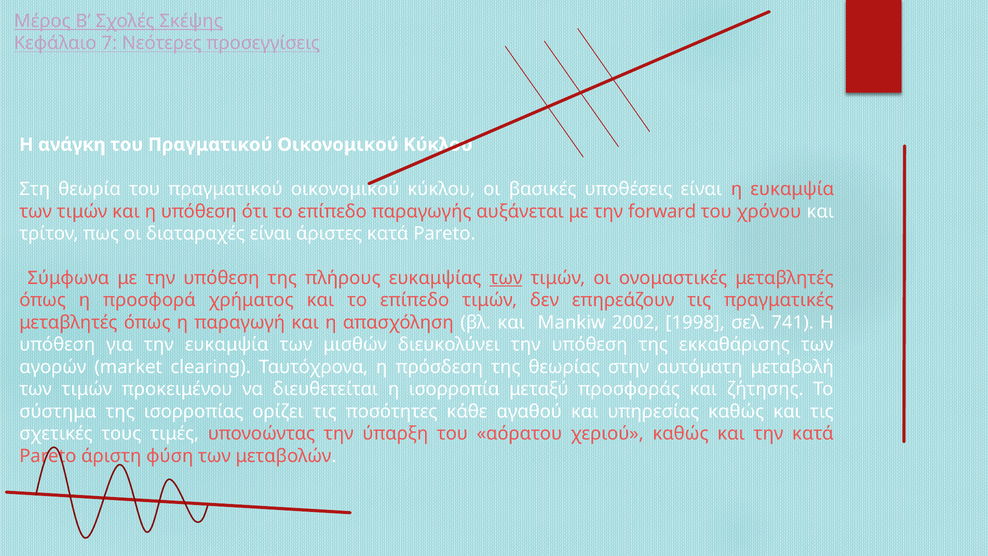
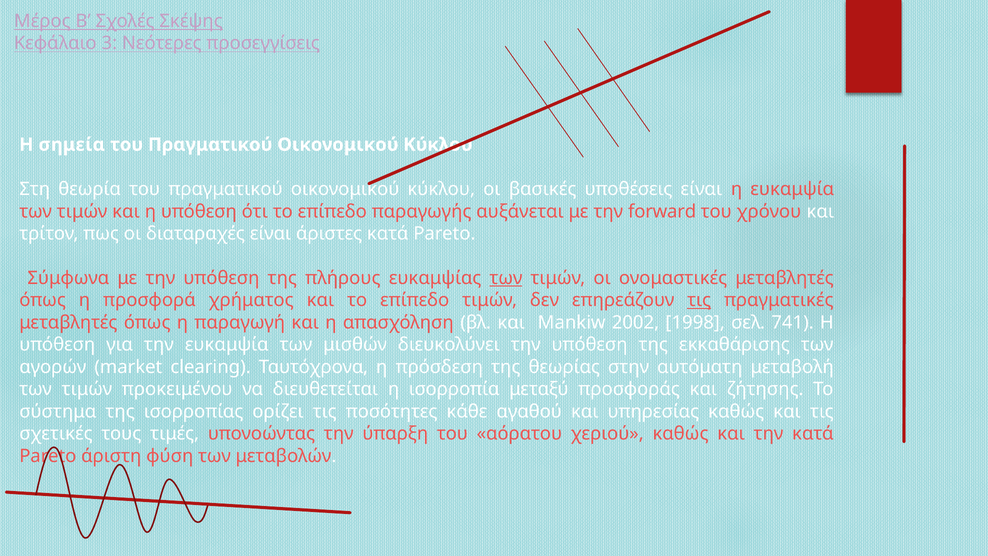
7: 7 -> 3
ανάγκη: ανάγκη -> σημεία
τις at (699, 300) underline: none -> present
